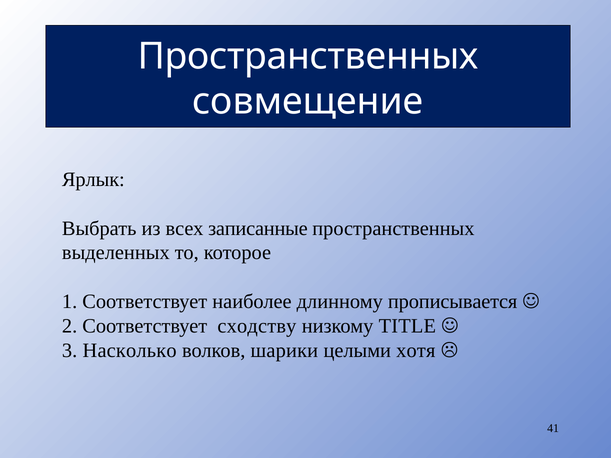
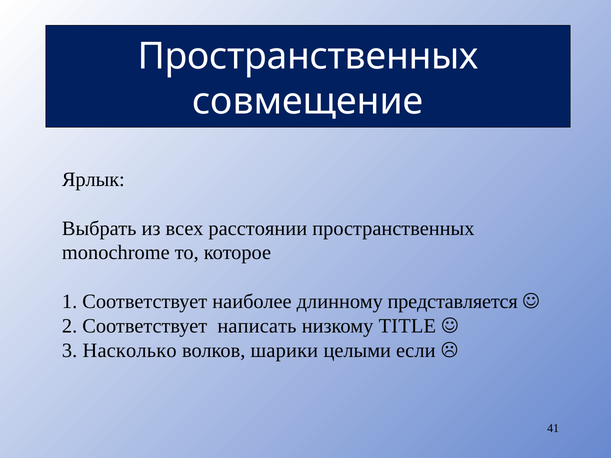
записанные: записанные -> расстоянии
выделенных: выделенных -> monochrome
прописывается: прописывается -> представляется
сходству: сходству -> написать
хотя: хотя -> если
